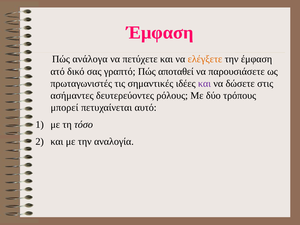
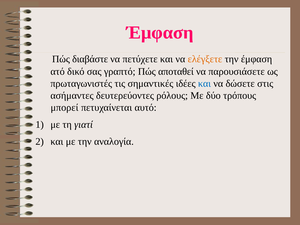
ανάλογα: ανάλογα -> διαβάστε
και at (204, 84) colour: purple -> blue
τόσο: τόσο -> γιατί
